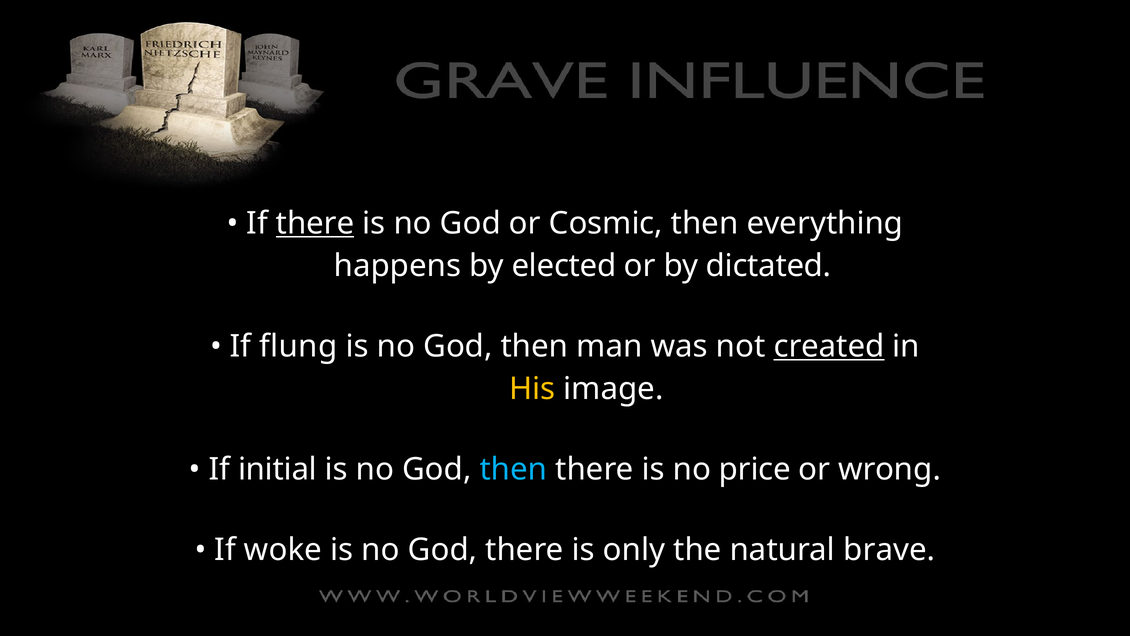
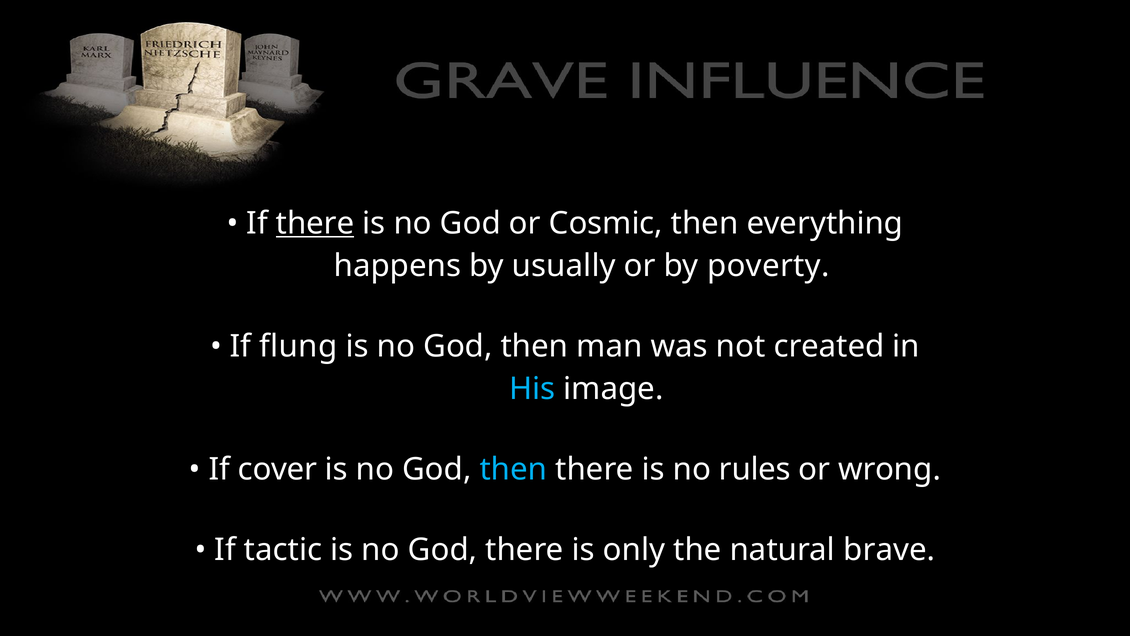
elected: elected -> usually
dictated: dictated -> poverty
created underline: present -> none
His colour: yellow -> light blue
initial: initial -> cover
price: price -> rules
woke: woke -> tactic
